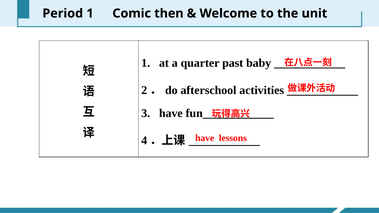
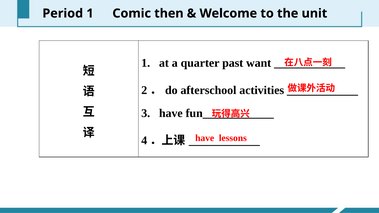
baby: baby -> want
